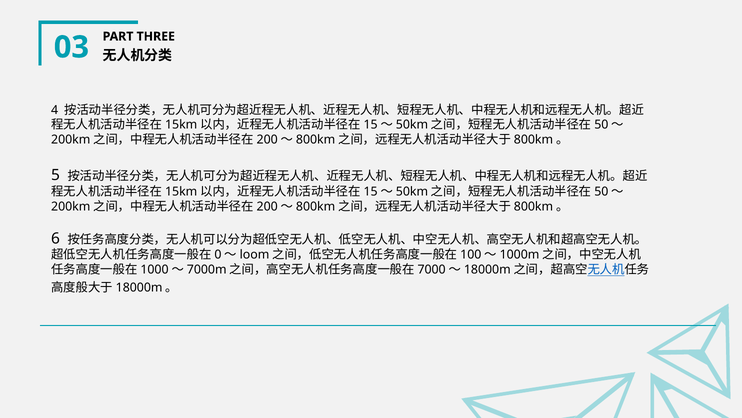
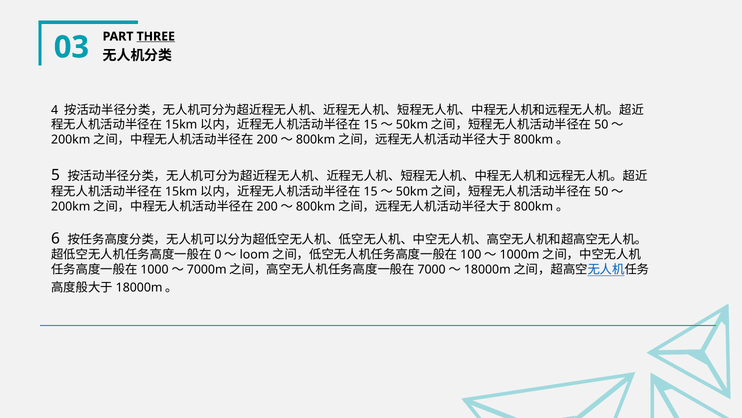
THREE underline: none -> present
